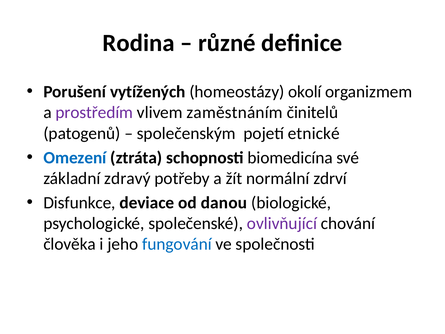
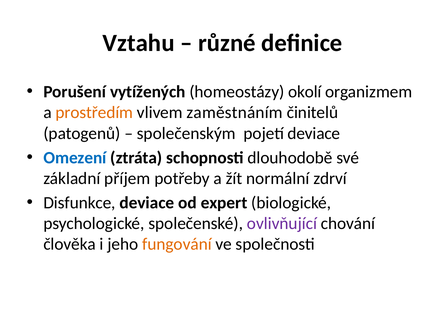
Rodina: Rodina -> Vztahu
prostředím colour: purple -> orange
pojetí etnické: etnické -> deviace
biomedicína: biomedicína -> dlouhodobě
zdravý: zdravý -> příjem
danou: danou -> expert
fungování colour: blue -> orange
